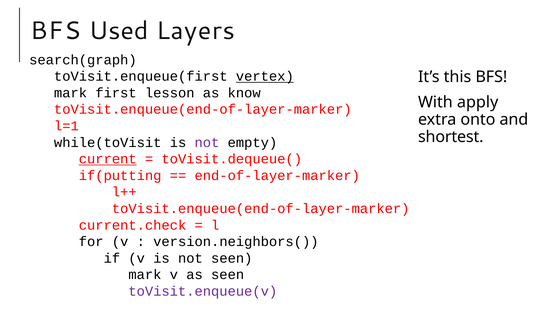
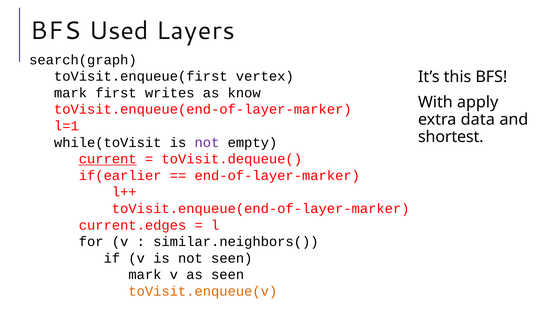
vertex underline: present -> none
lesson: lesson -> writes
onto: onto -> data
if(putting: if(putting -> if(earlier
current.check: current.check -> current.edges
version.neighbors(: version.neighbors( -> similar.neighbors(
toVisit.enqueue(v colour: purple -> orange
